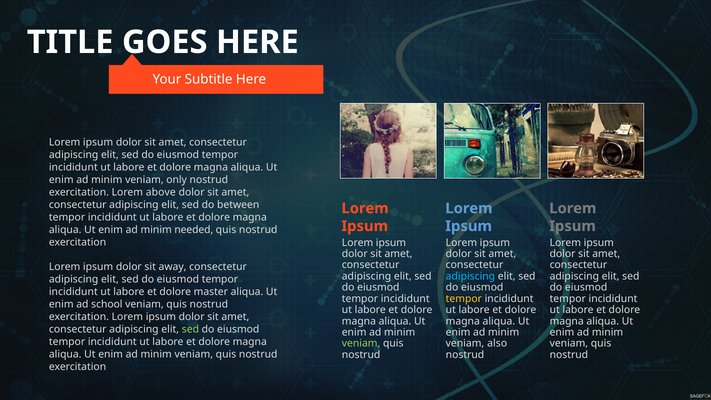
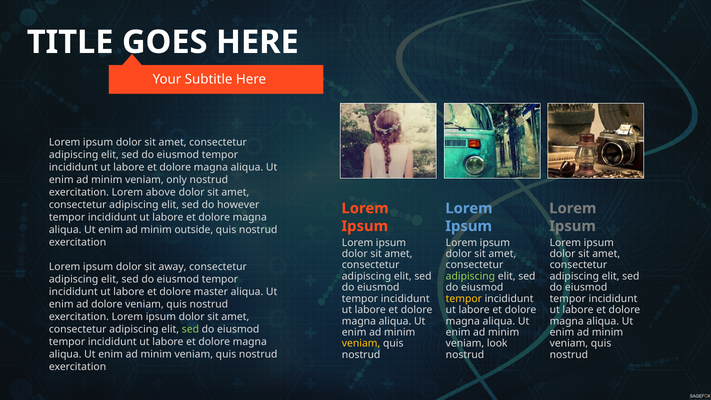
between: between -> however
needed: needed -> outside
adipiscing at (470, 276) colour: light blue -> light green
ad school: school -> dolore
veniam at (361, 343) colour: light green -> yellow
also: also -> look
